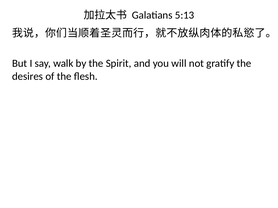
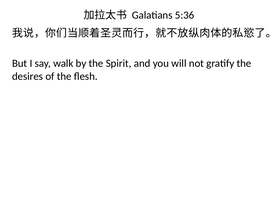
5:13: 5:13 -> 5:36
